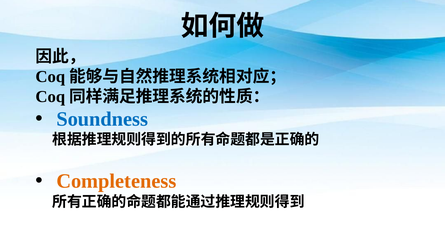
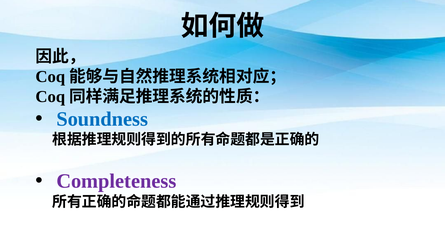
Completeness colour: orange -> purple
